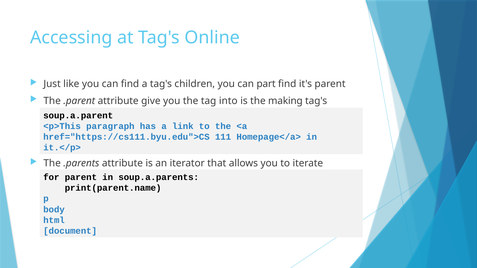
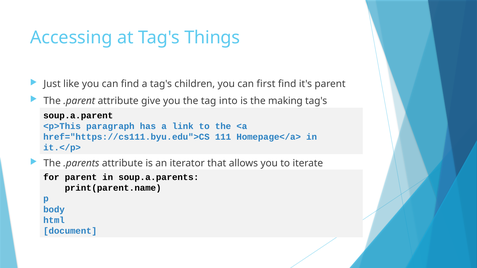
Online: Online -> Things
part: part -> first
